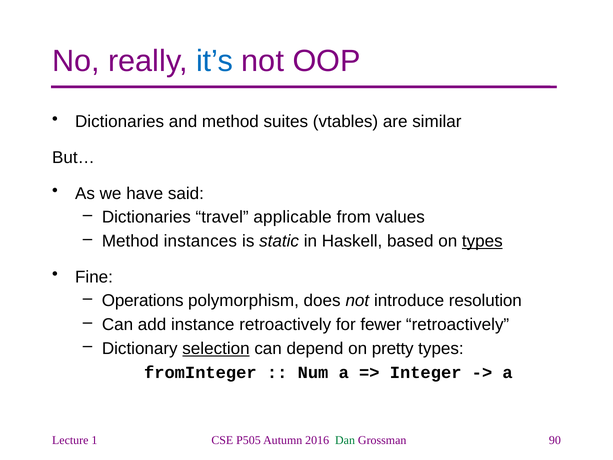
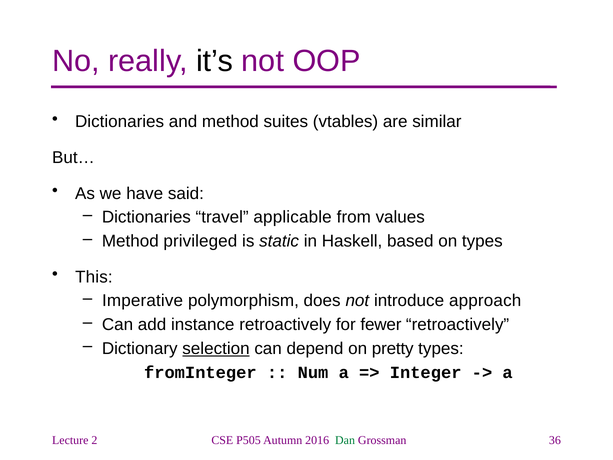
it’s colour: blue -> black
instances: instances -> privileged
types at (482, 241) underline: present -> none
Fine: Fine -> This
Operations: Operations -> Imperative
resolution: resolution -> approach
1: 1 -> 2
90: 90 -> 36
